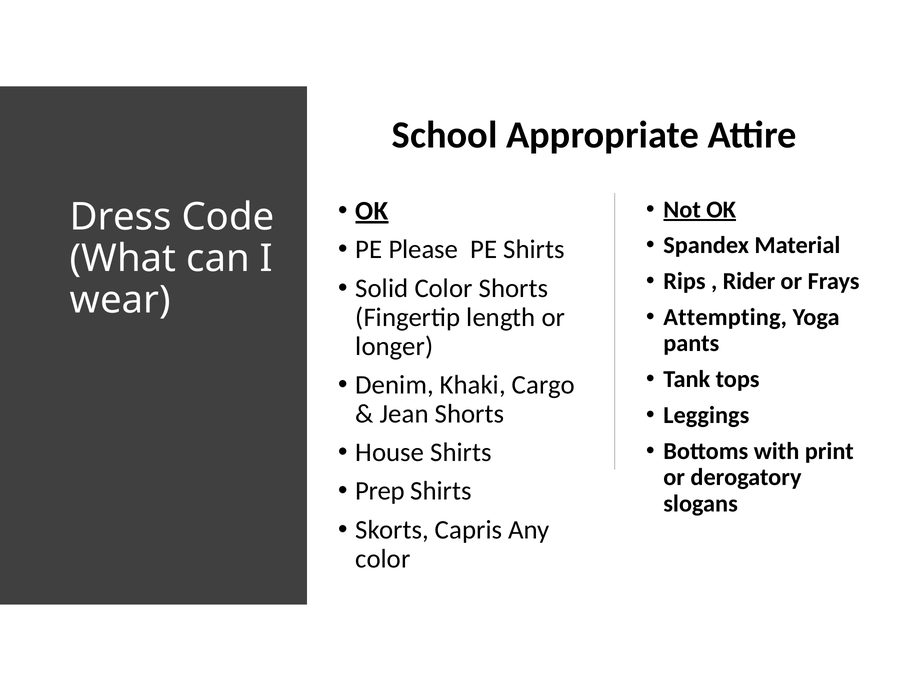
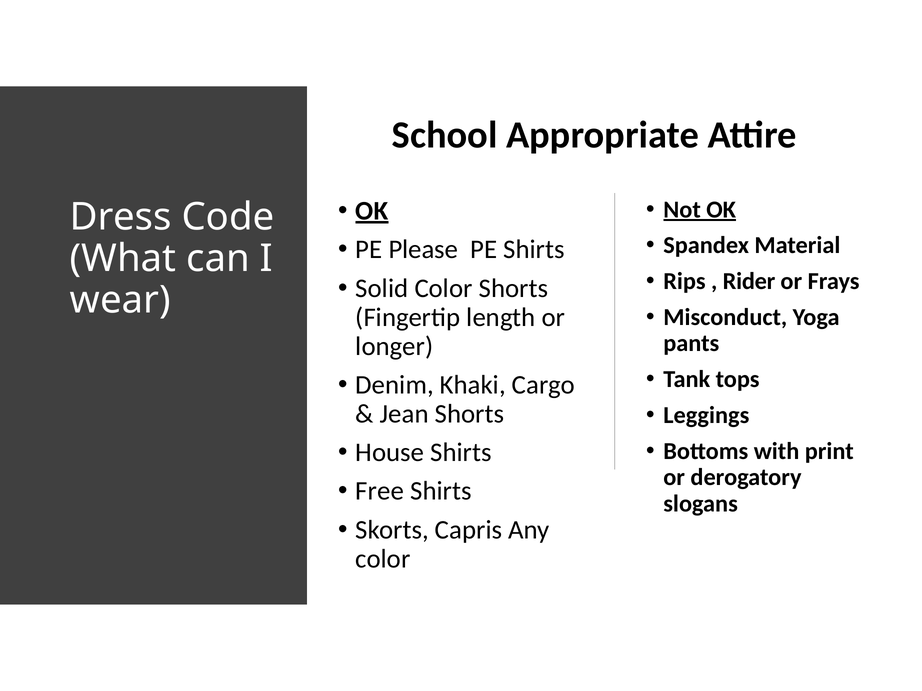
Attempting: Attempting -> Misconduct
Prep: Prep -> Free
